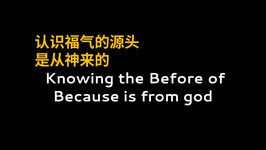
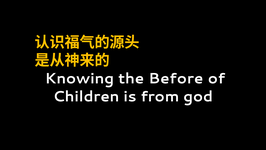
Because: Because -> Children
